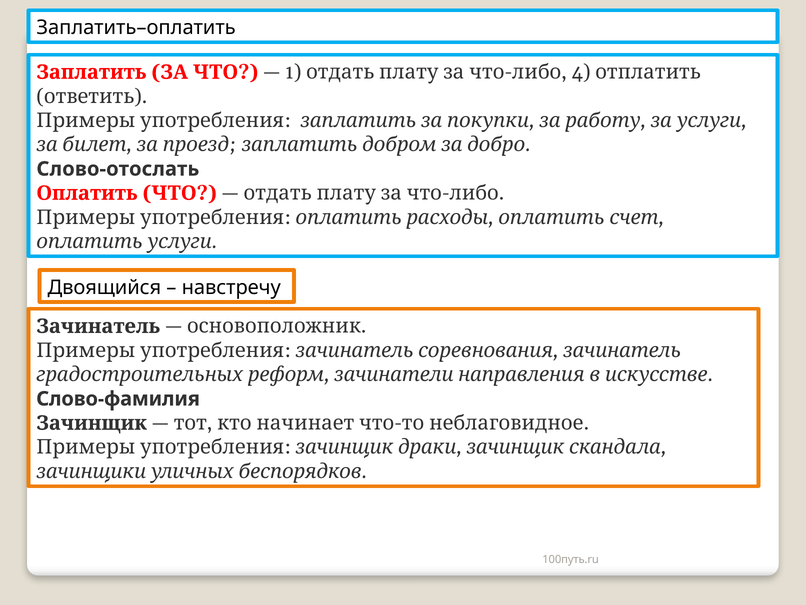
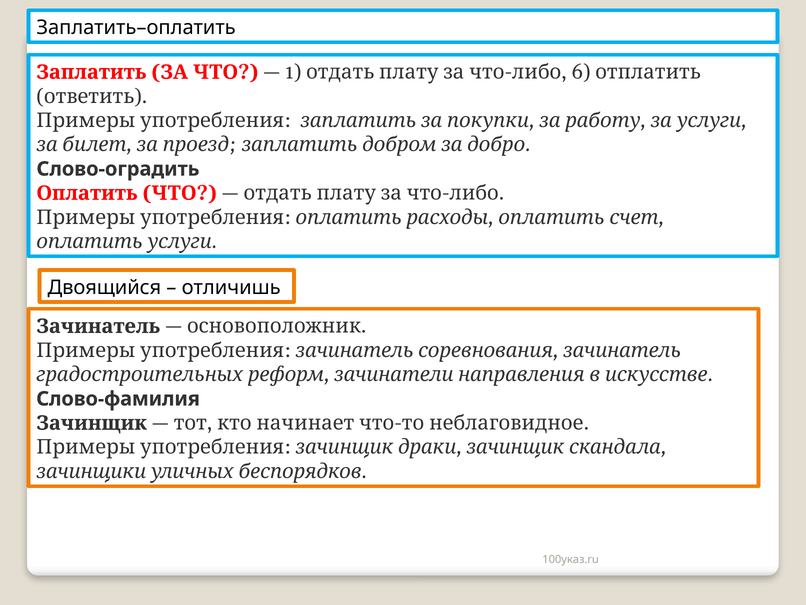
4: 4 -> 6
Слово-отослать: Слово-отослать -> Слово-оградить
навстречу: навстречу -> отличишь
100путь.ru: 100путь.ru -> 100указ.ru
